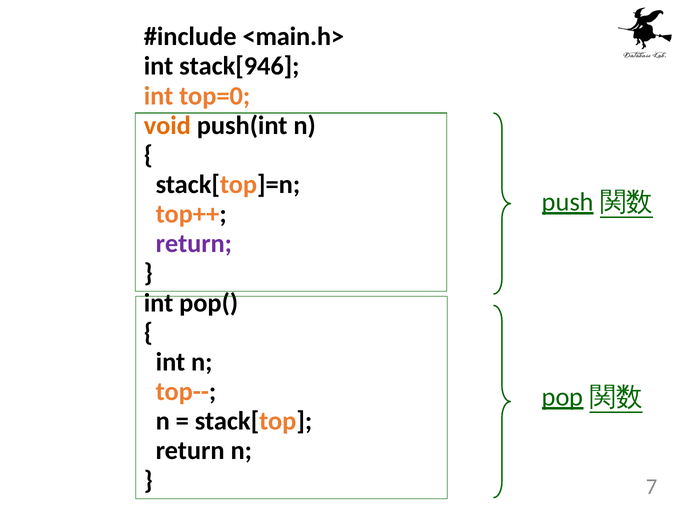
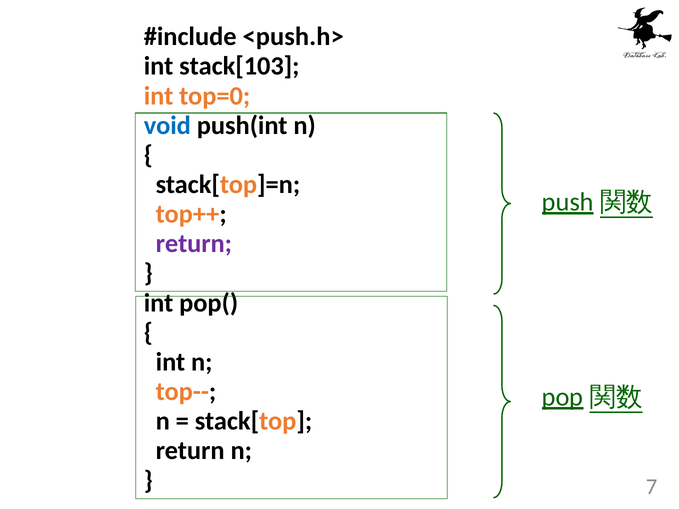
<main.h>: <main.h> -> <push.h>
stack[946: stack[946 -> stack[103
void colour: orange -> blue
